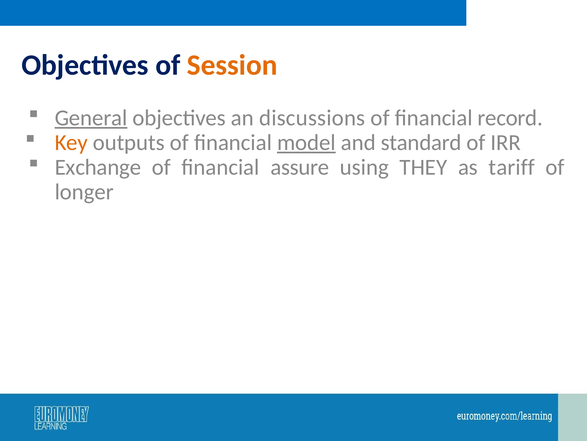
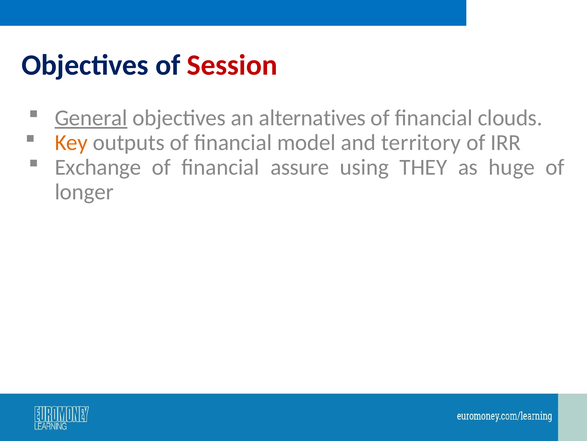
Session colour: orange -> red
discussions: discussions -> alternatives
record: record -> clouds
model underline: present -> none
standard: standard -> territory
tariff: tariff -> huge
